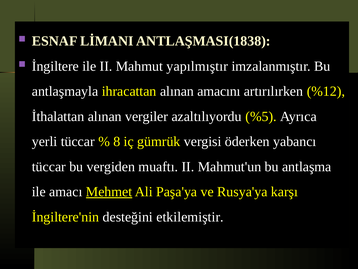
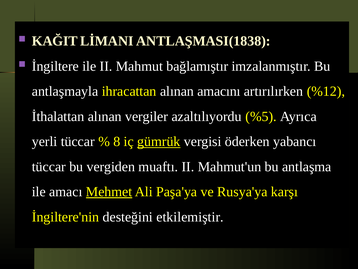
ESNAF: ESNAF -> KAĞIT
yapılmıştır: yapılmıştır -> bağlamıştır
gümrük underline: none -> present
